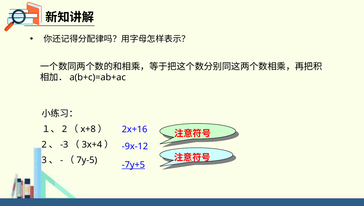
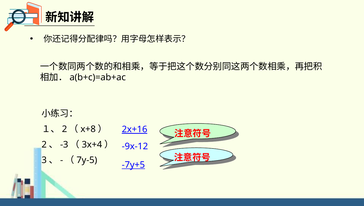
2x+16 underline: none -> present
